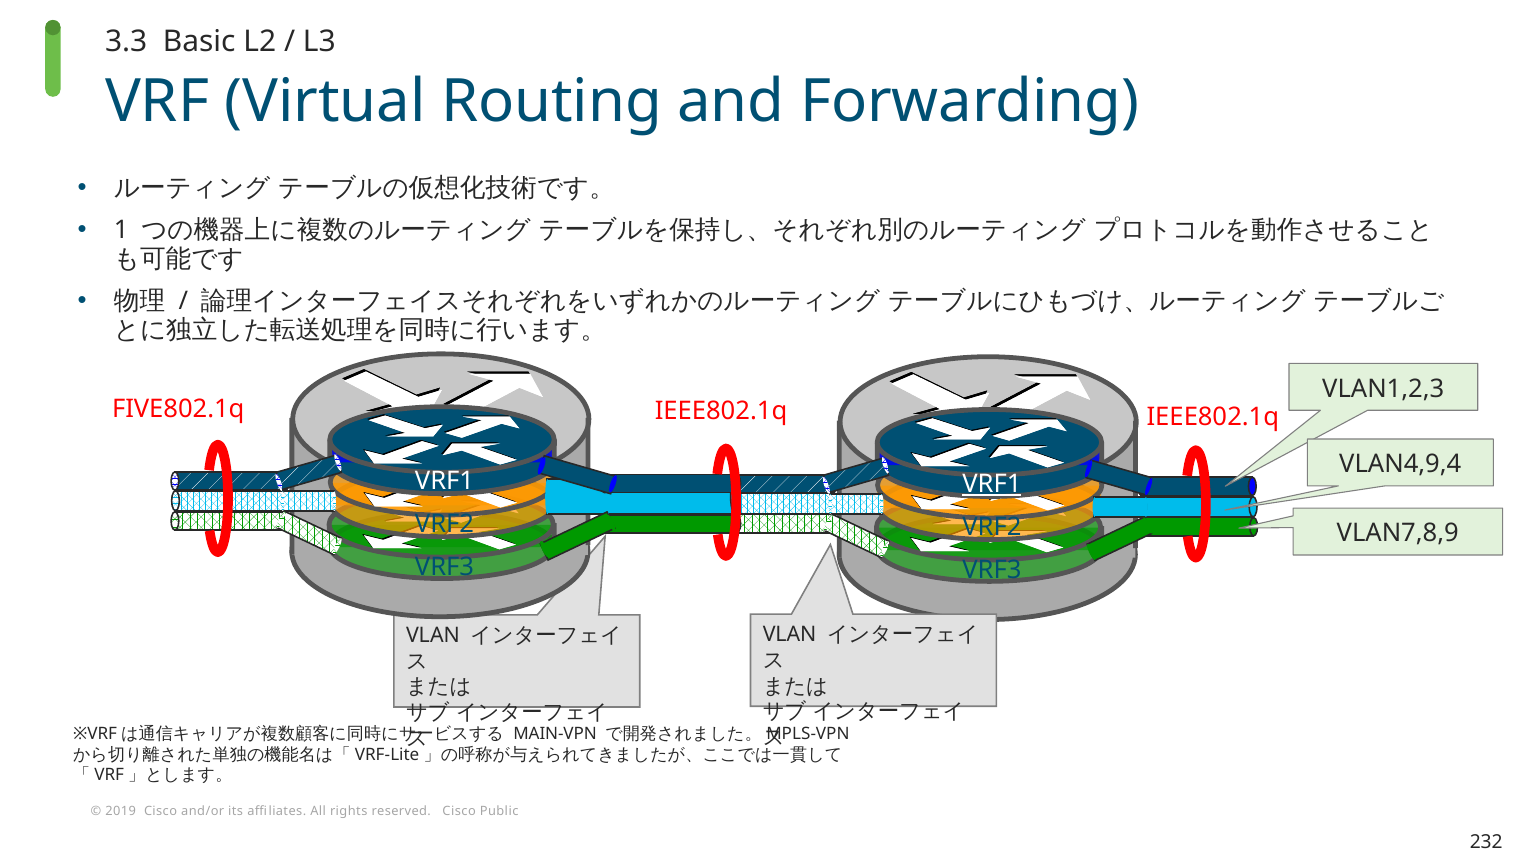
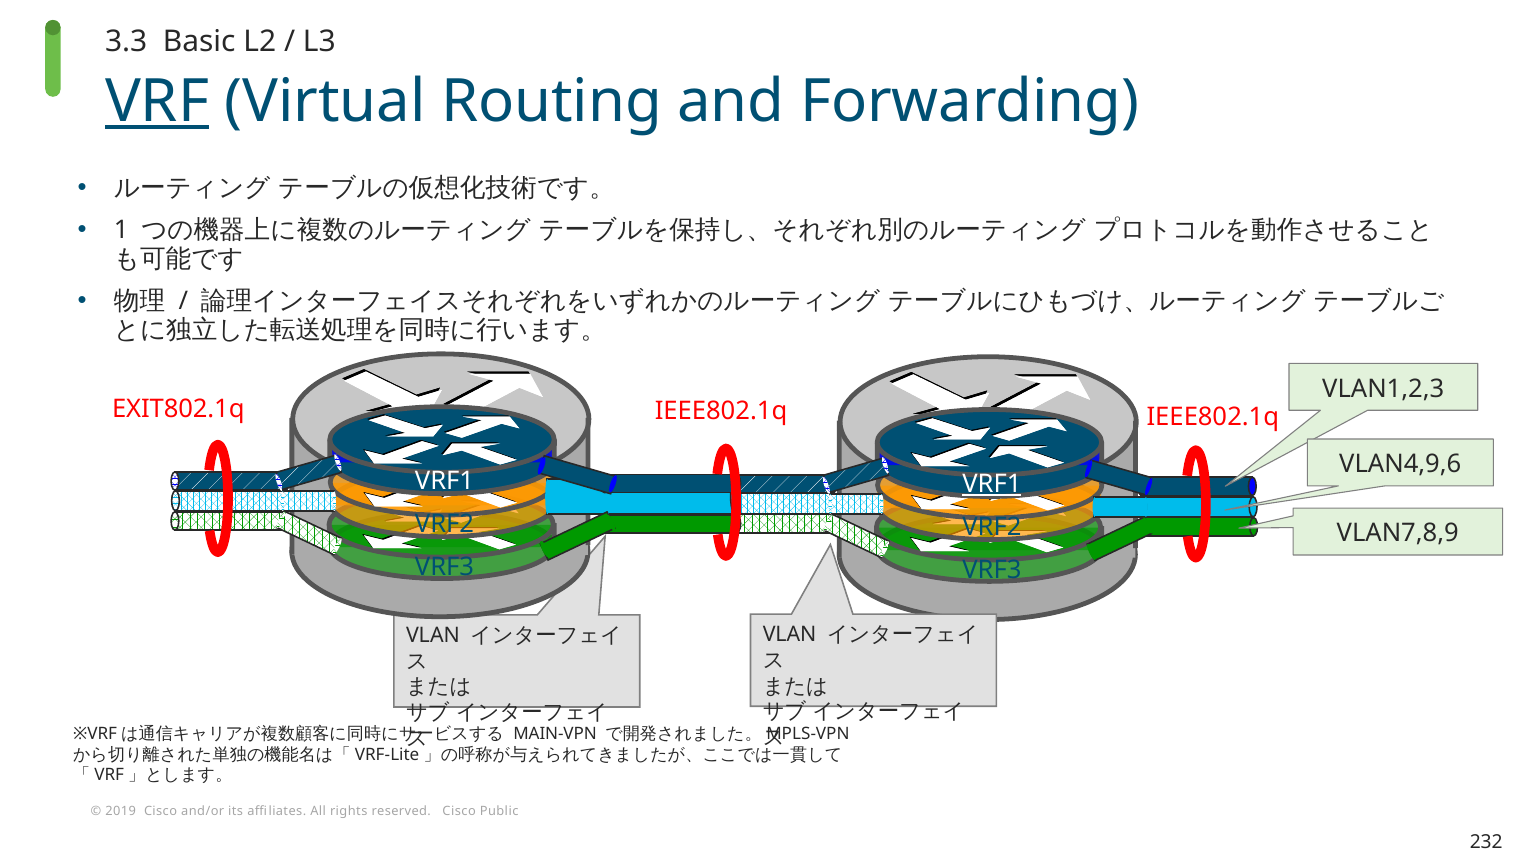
VRF underline: none -> present
FIVE802.1q: FIVE802.1q -> EXIT802.1q
VLAN4,9,4: VLAN4,9,4 -> VLAN4,9,6
